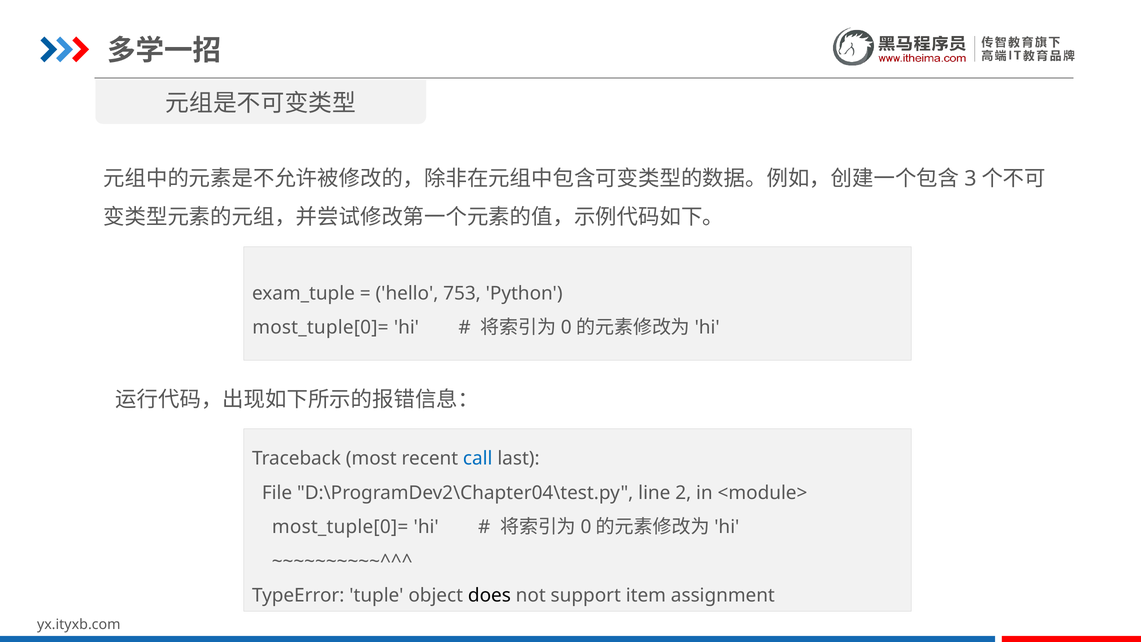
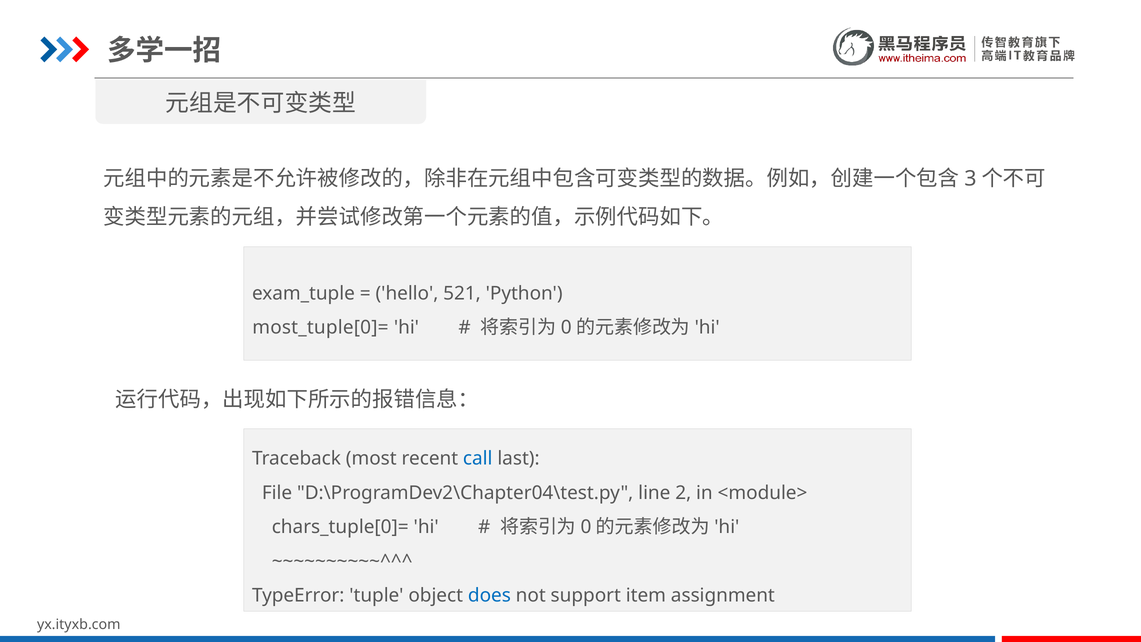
753: 753 -> 521
most_tuple[0]= at (340, 527): most_tuple[0]= -> chars_tuple[0]=
does colour: black -> blue
